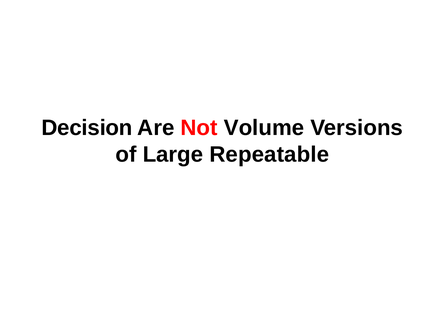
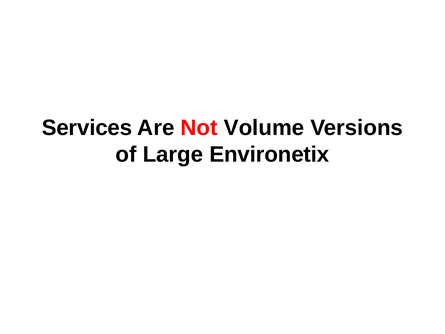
Decision: Decision -> Services
Repeatable: Repeatable -> Environetix
